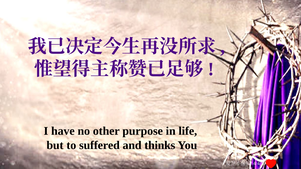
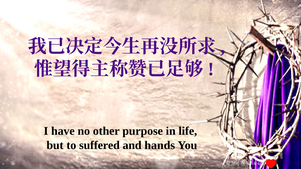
thinks: thinks -> hands
